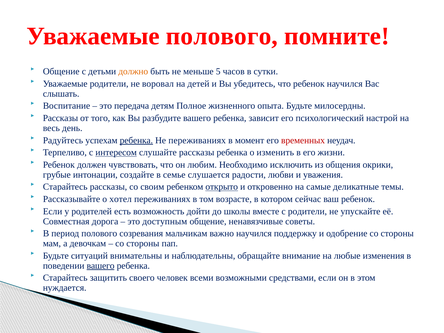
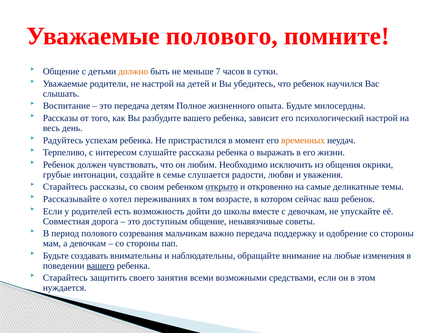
5: 5 -> 7
не воровал: воровал -> настрой
ребенка at (136, 140) underline: present -> none
Не переживаниях: переживаниях -> пристрастился
временных colour: red -> orange
интересом underline: present -> none
изменить: изменить -> выражать
с родители: родители -> девочкам
важно научился: научился -> передача
ситуаций: ситуаций -> создавать
человек: человек -> занятия
